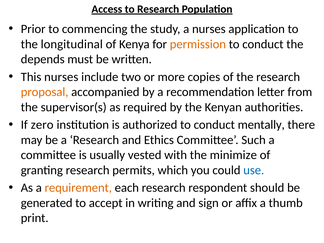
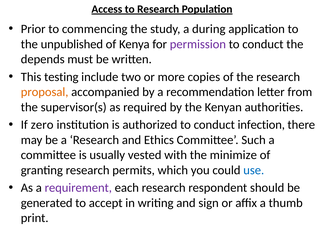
a nurses: nurses -> during
longitudinal: longitudinal -> unpublished
permission colour: orange -> purple
This nurses: nurses -> testing
mentally: mentally -> infection
requirement colour: orange -> purple
